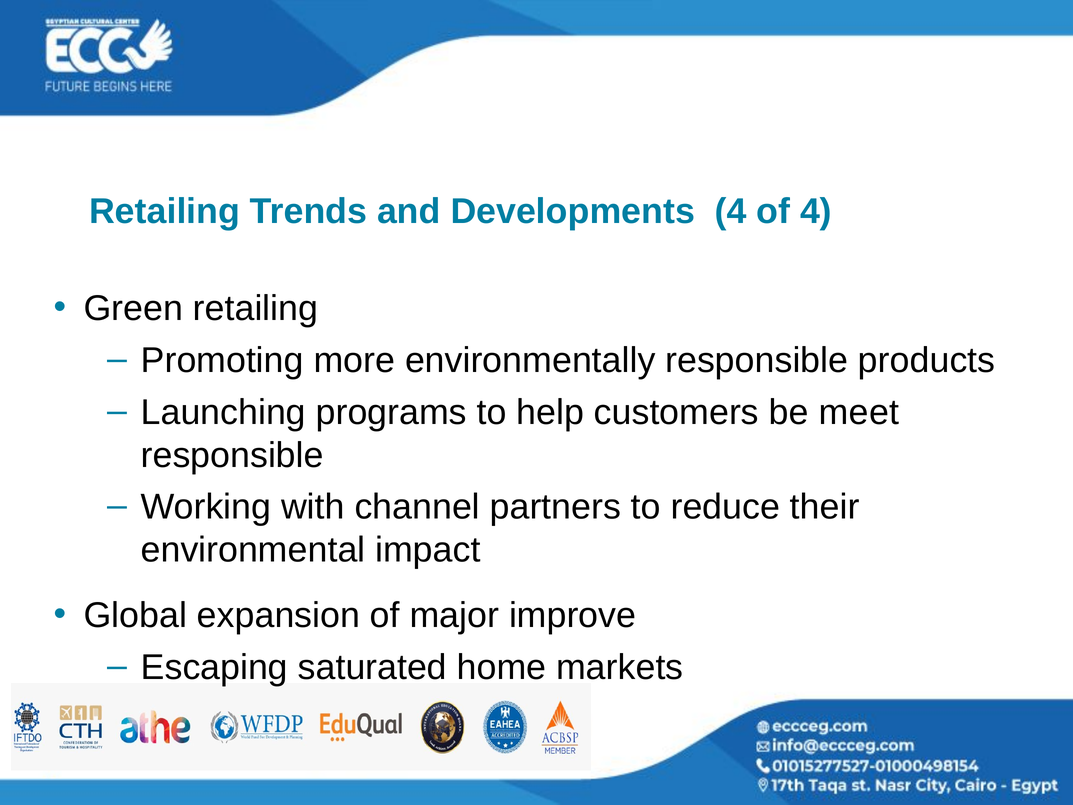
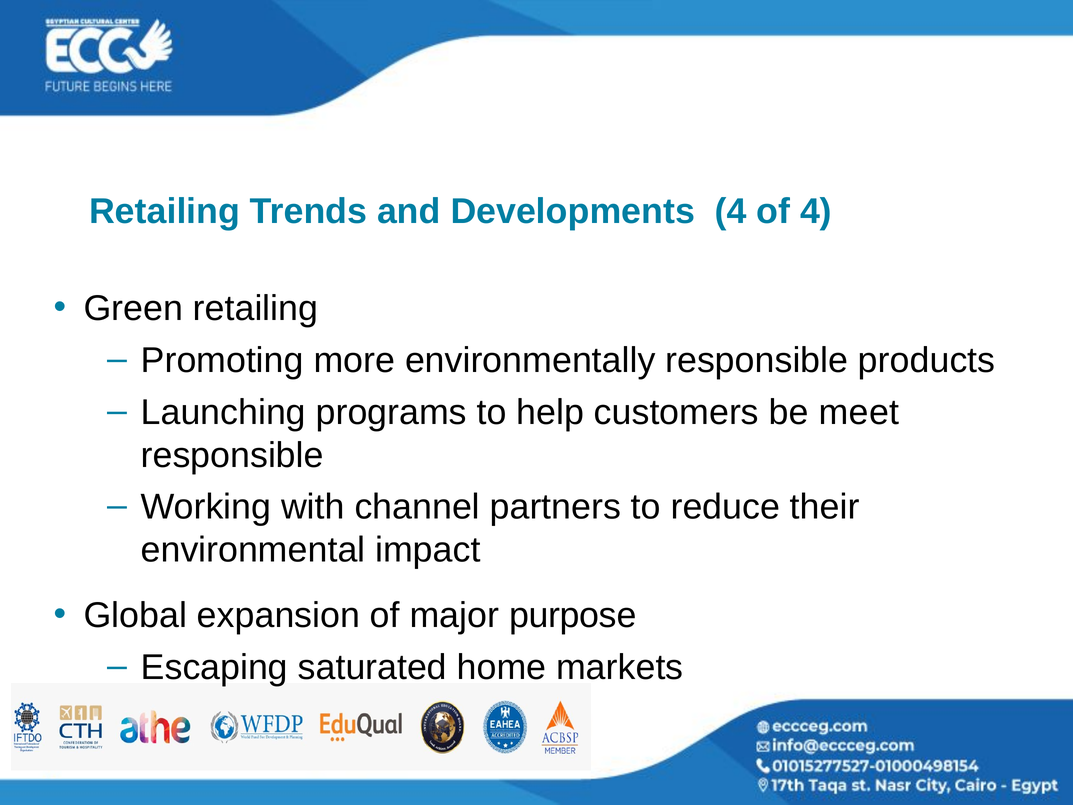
improve: improve -> purpose
